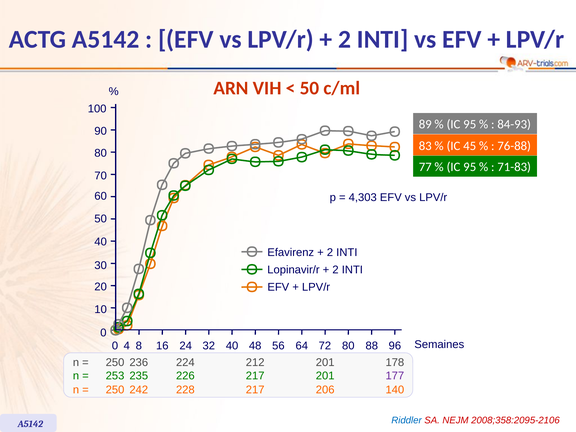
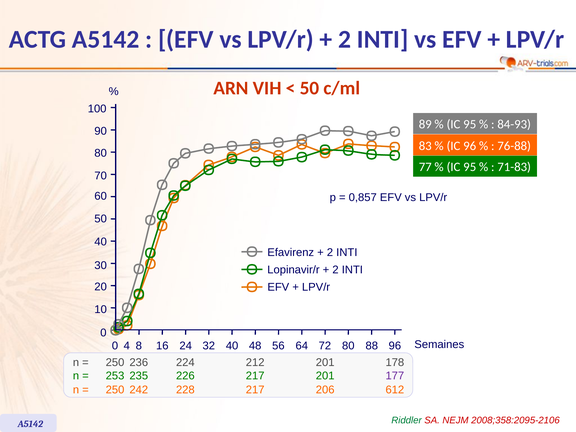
IC 45: 45 -> 96
4,303: 4,303 -> 0,857
140: 140 -> 612
Riddler colour: blue -> green
